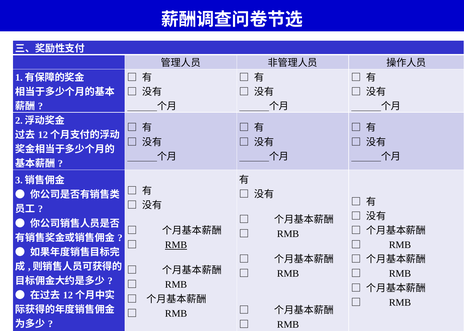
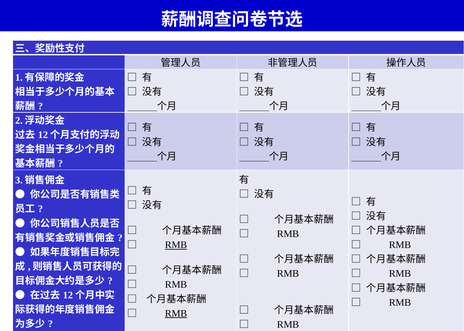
RMB at (176, 314) underline: none -> present
